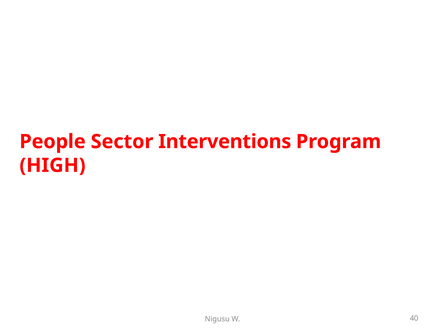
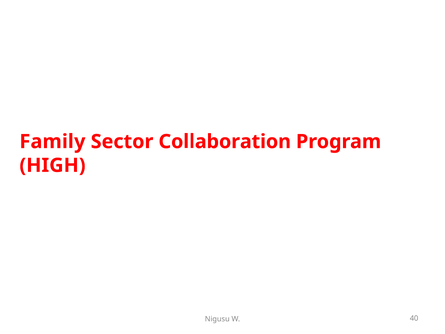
People: People -> Family
Interventions: Interventions -> Collaboration
